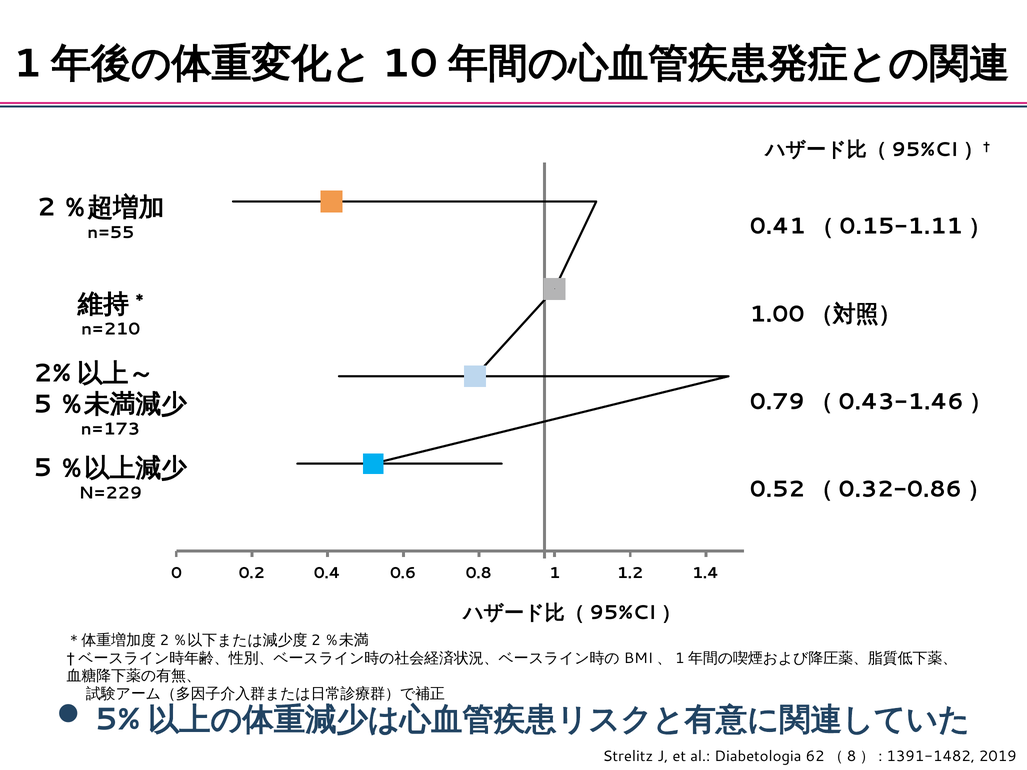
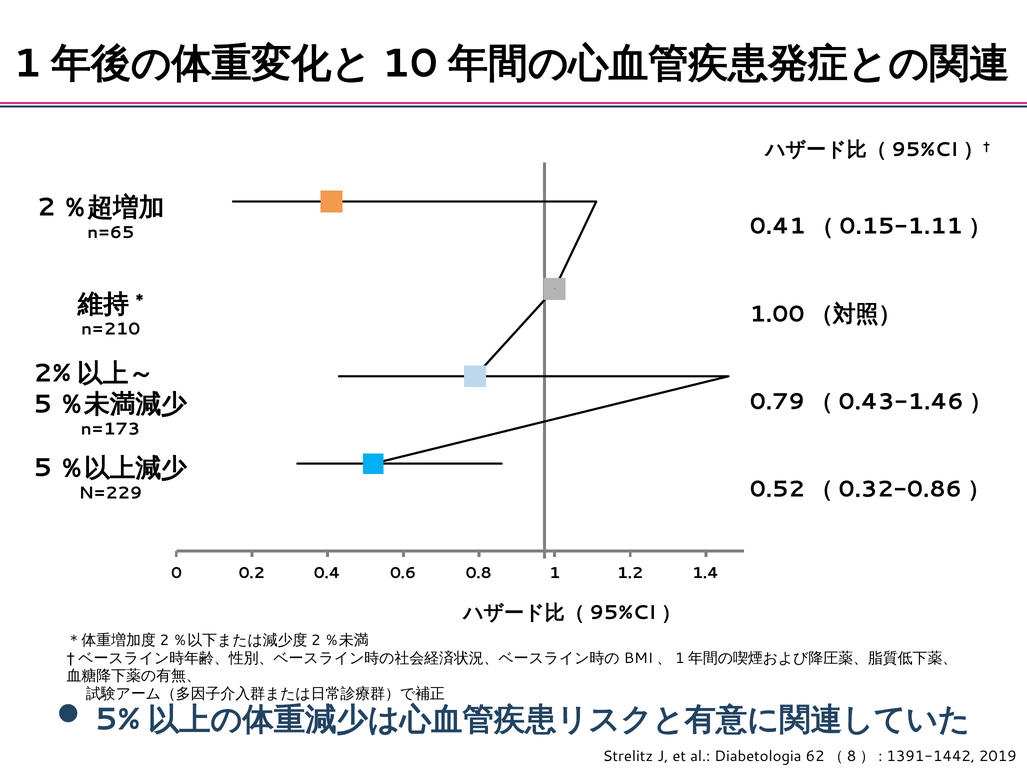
n=55: n=55 -> n=65
1391-1482: 1391-1482 -> 1391-1442
